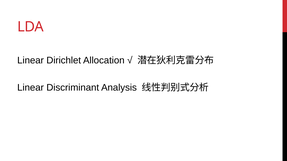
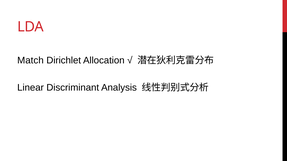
Linear at (31, 61): Linear -> Match
